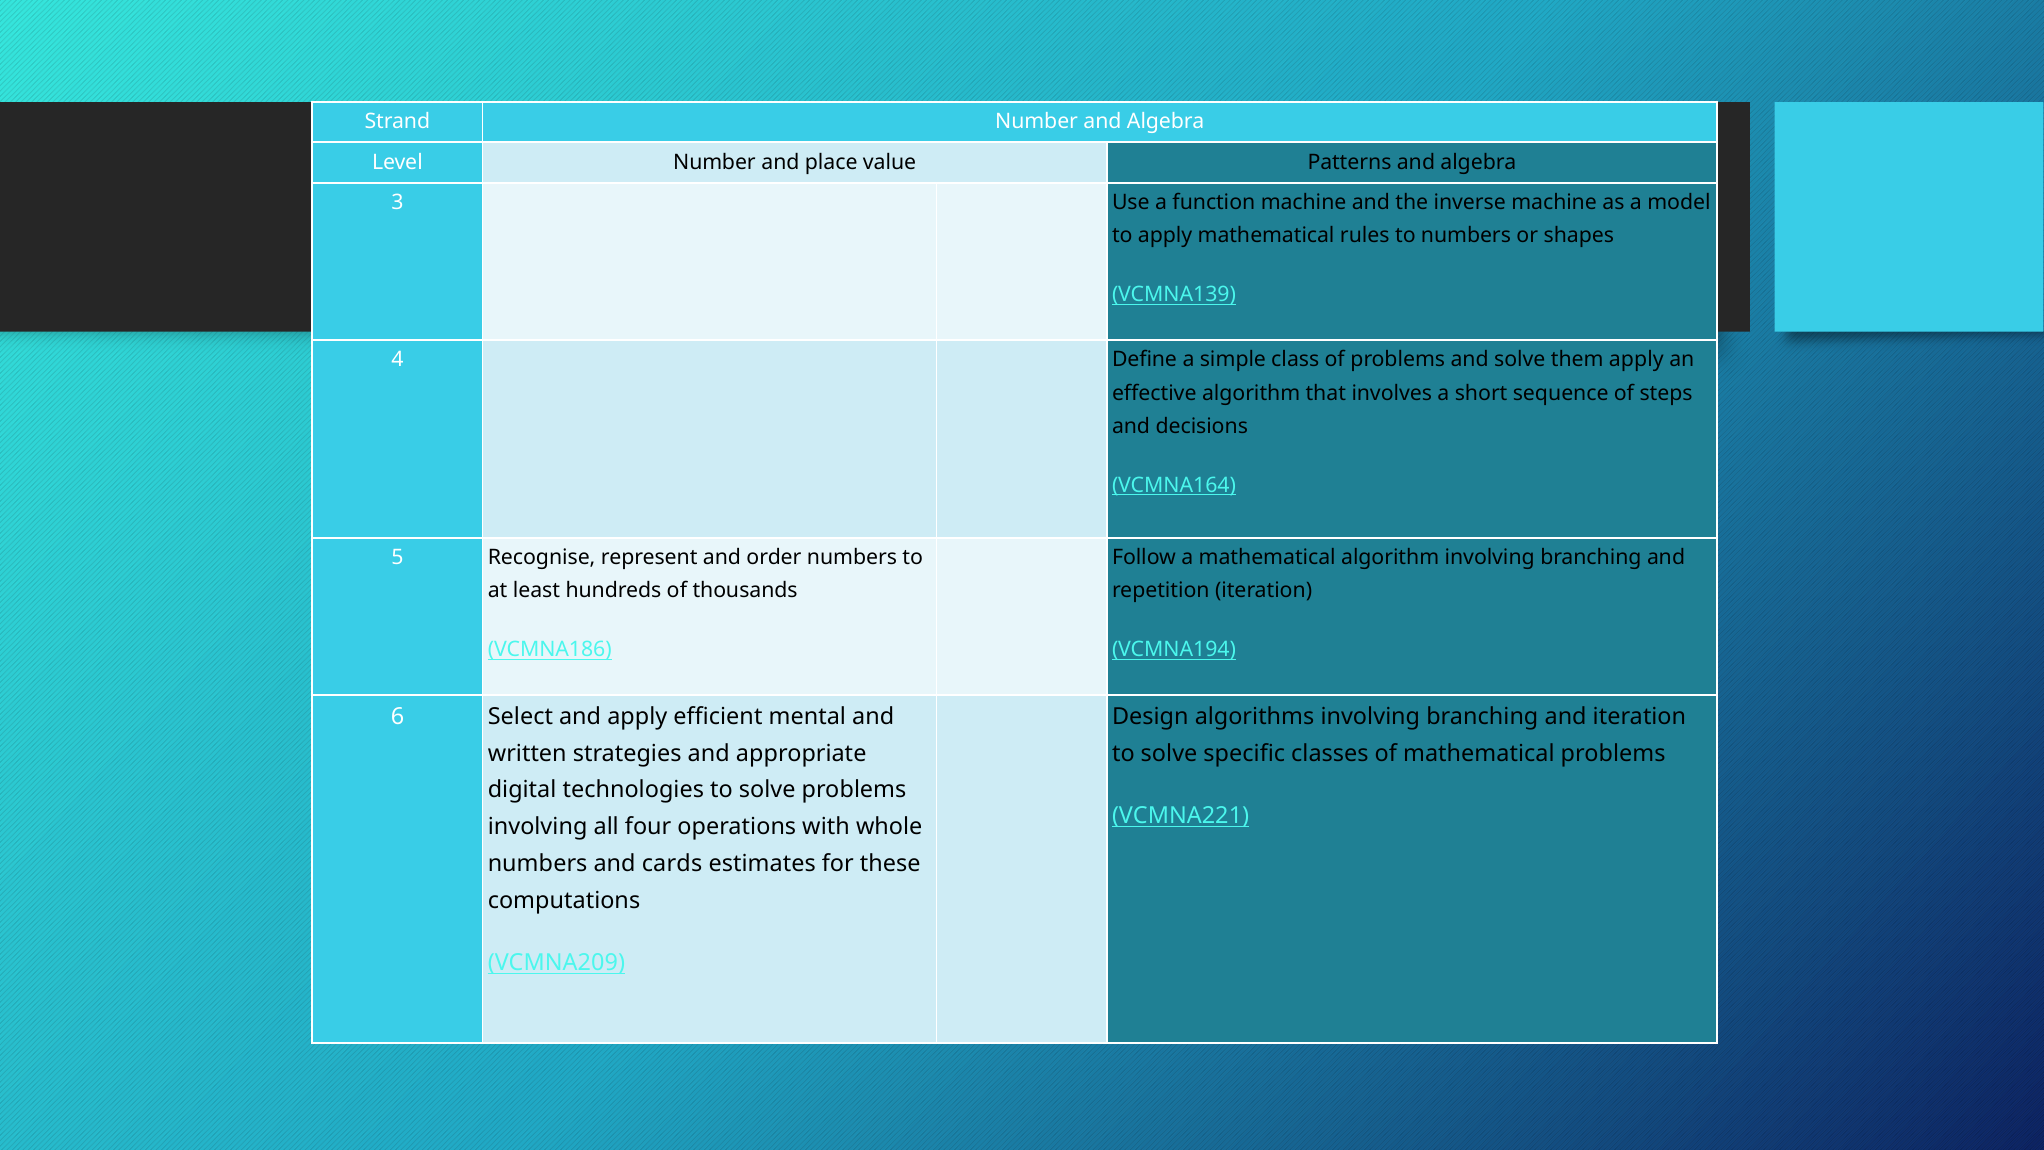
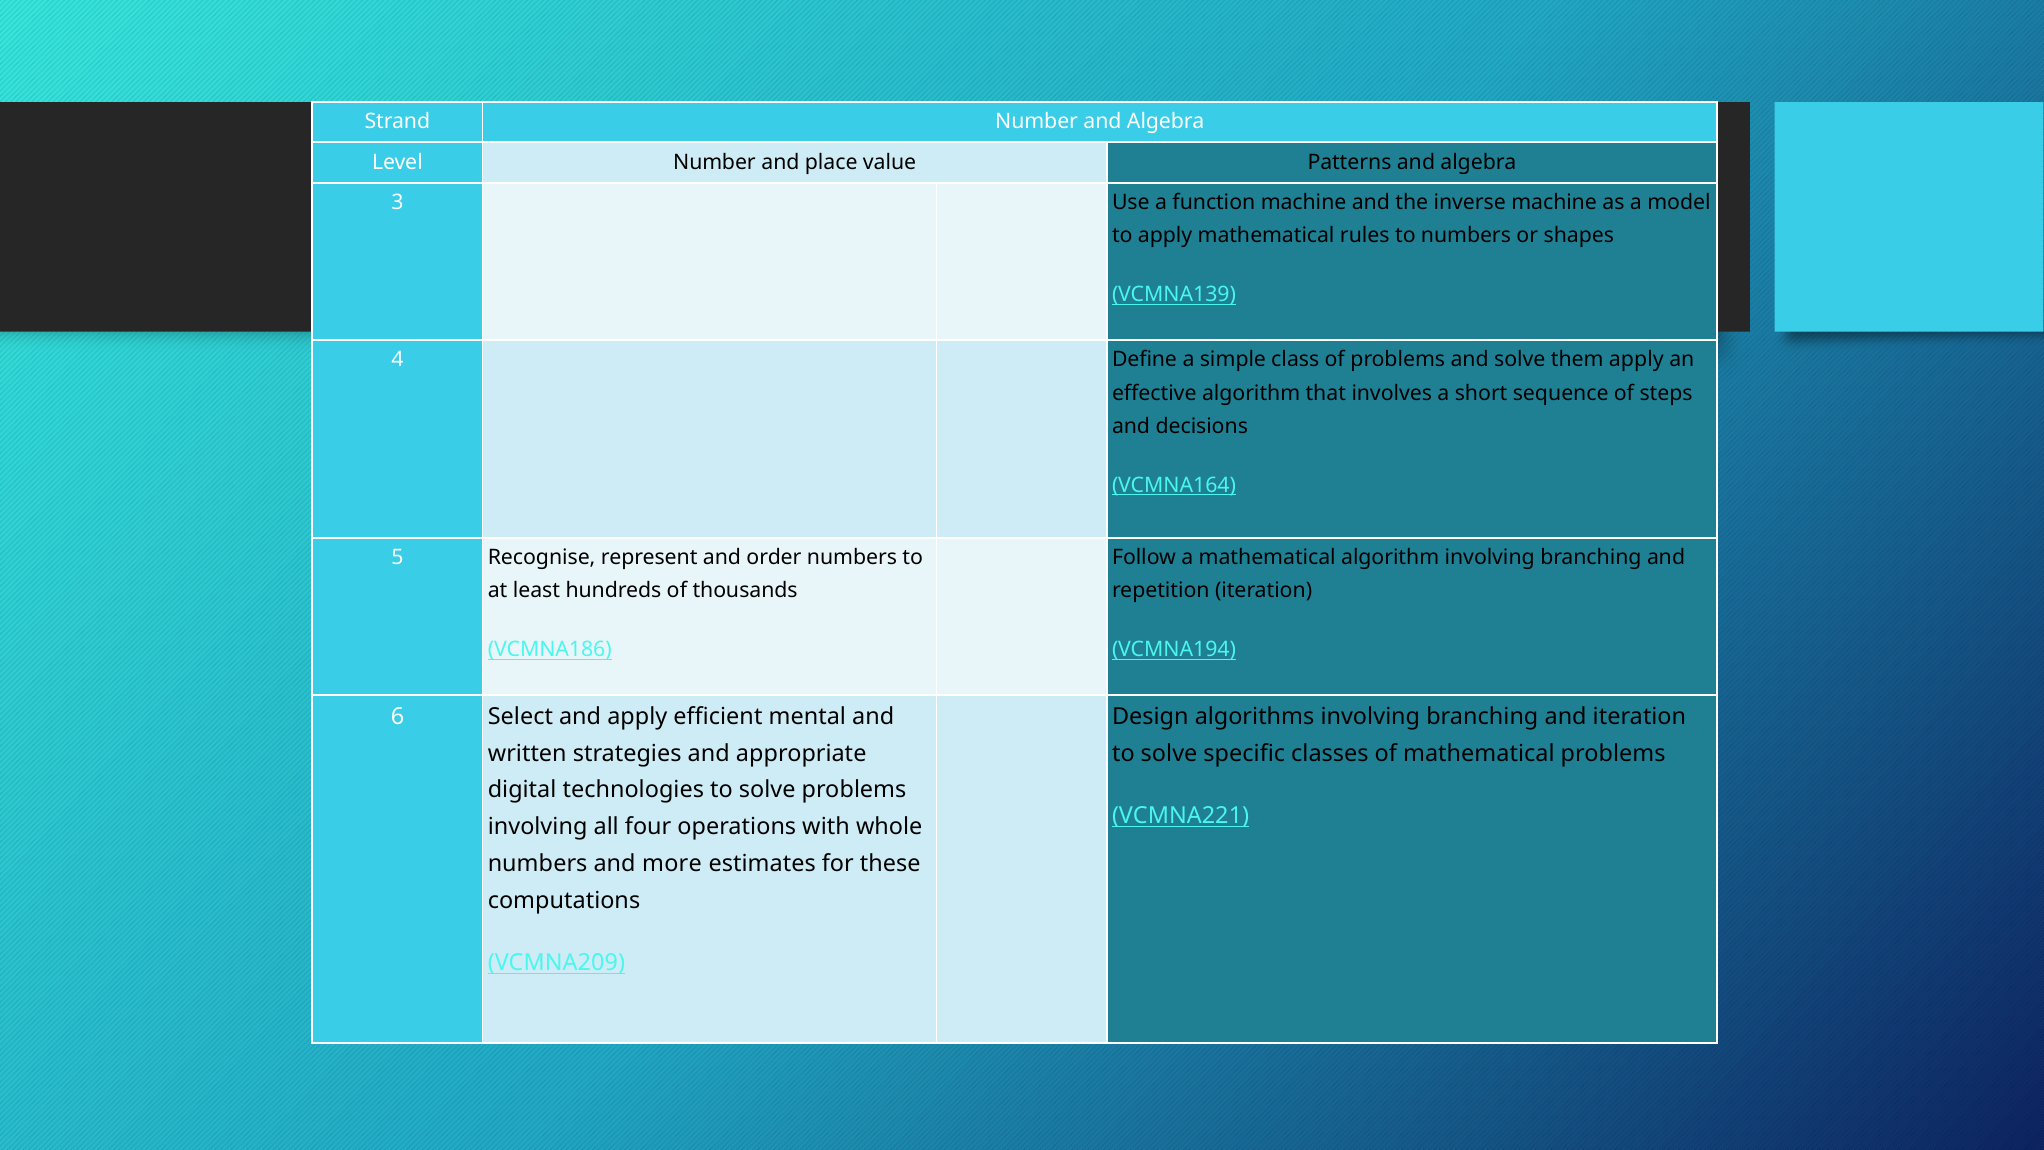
cards: cards -> more
